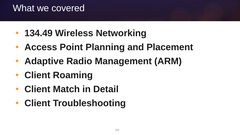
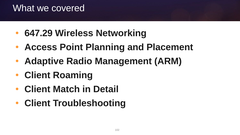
134.49: 134.49 -> 647.29
